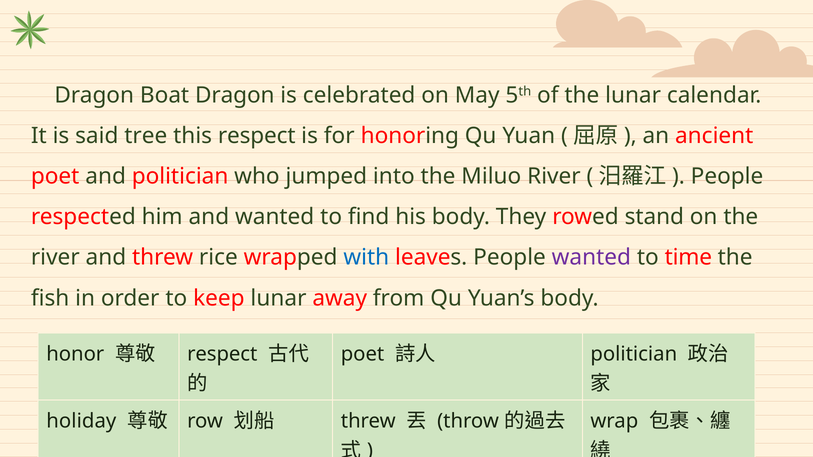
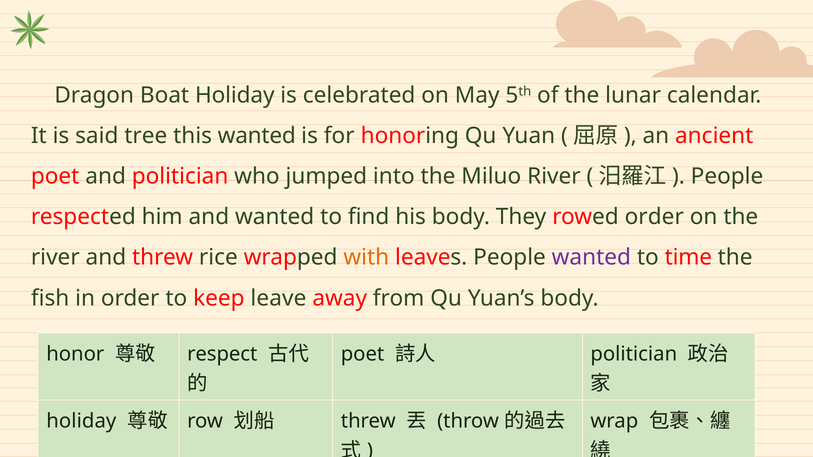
Boat Dragon: Dragon -> Holiday
this respect: respect -> wanted
rowed stand: stand -> order
with colour: blue -> orange
keep lunar: lunar -> leave
